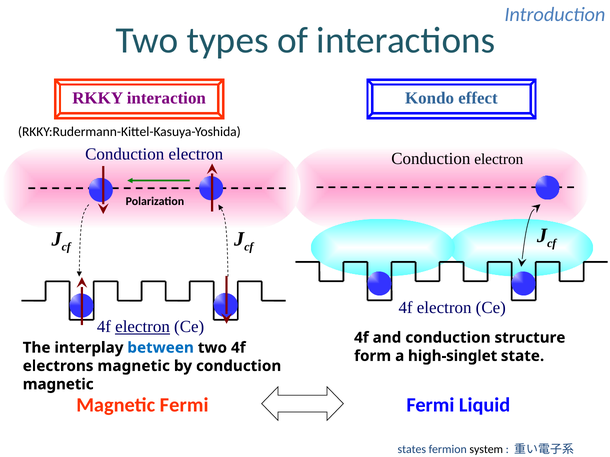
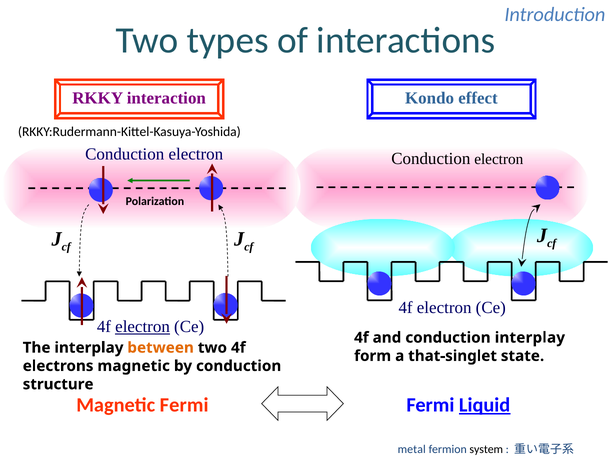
conduction structure: structure -> interplay
between colour: blue -> orange
high-singlet: high-singlet -> that-singlet
magnetic at (58, 385): magnetic -> structure
Liquid underline: none -> present
states: states -> metal
